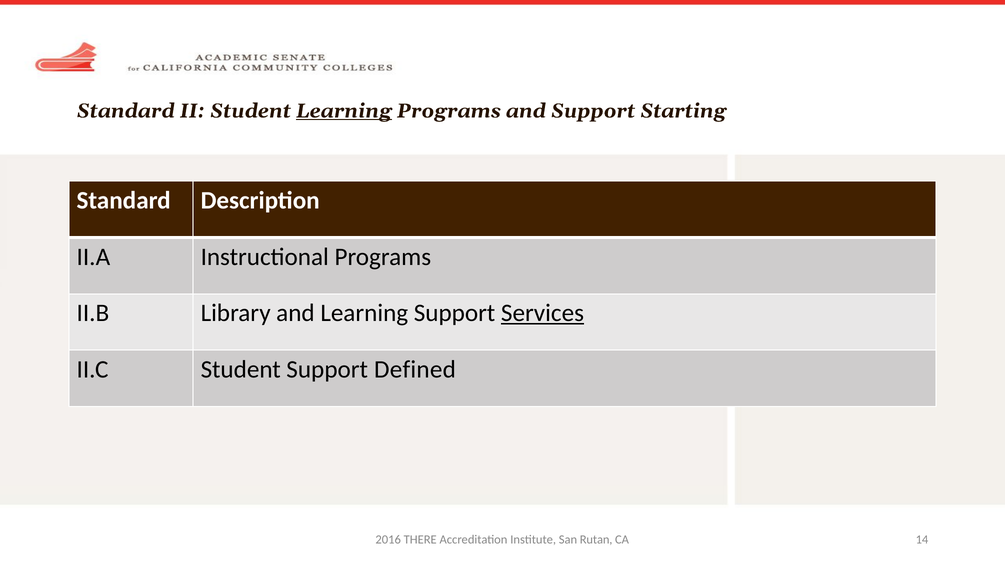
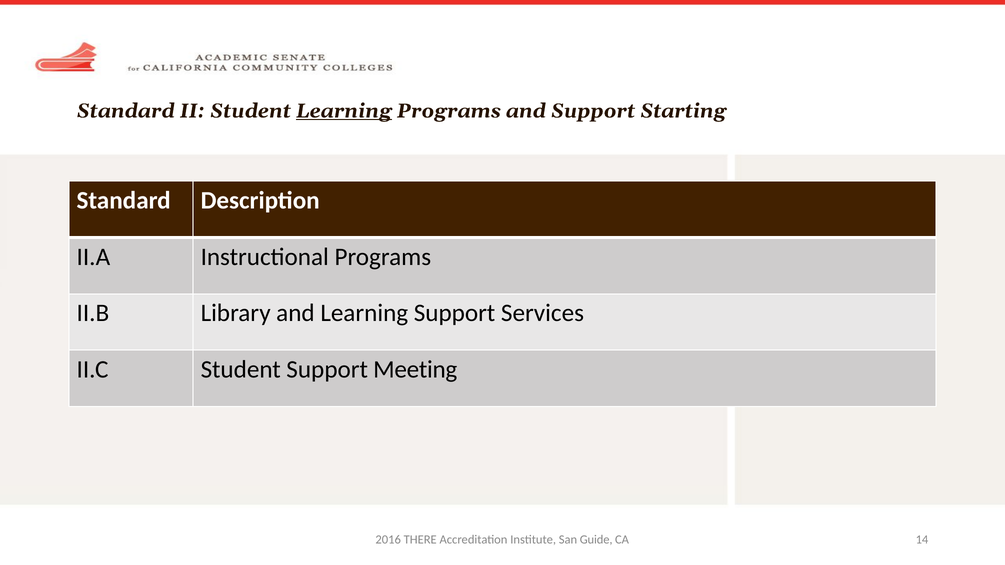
Services underline: present -> none
Defined: Defined -> Meeting
Rutan: Rutan -> Guide
